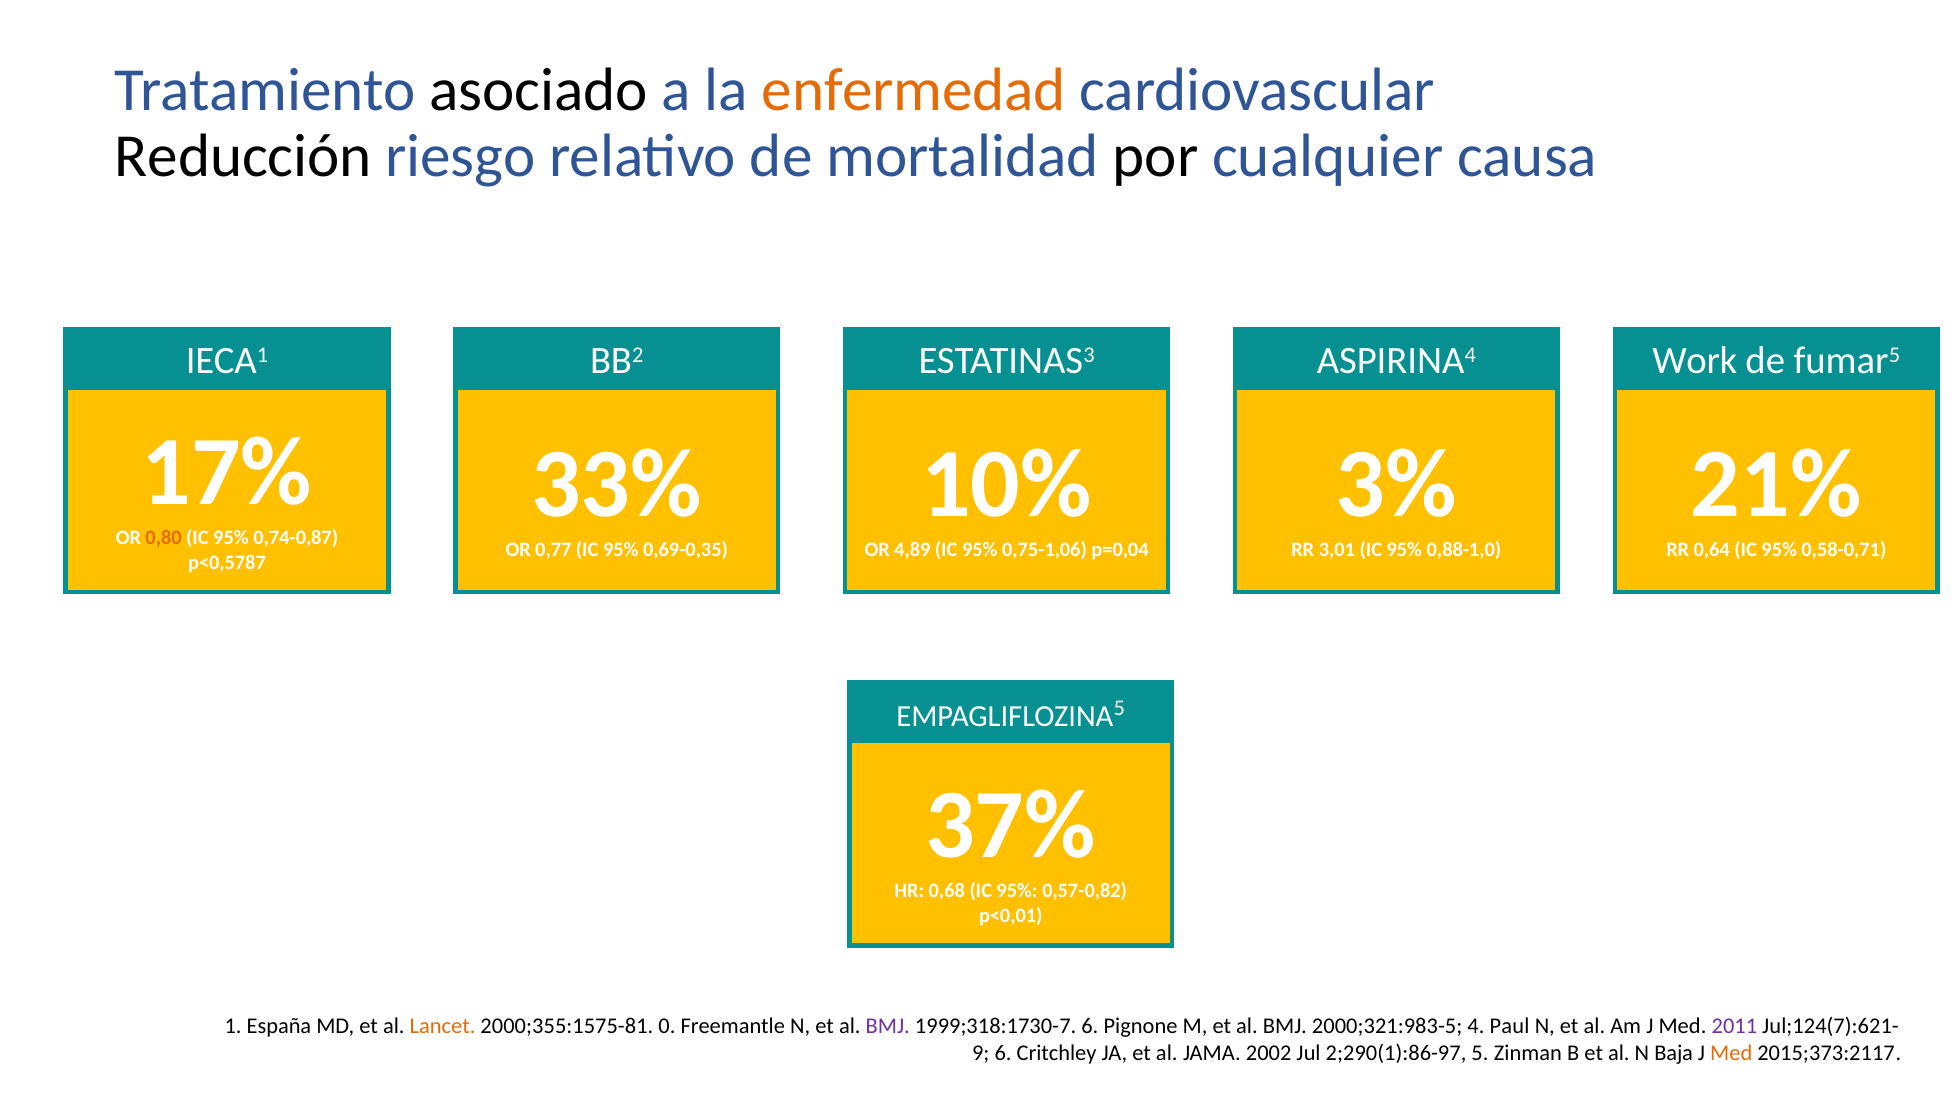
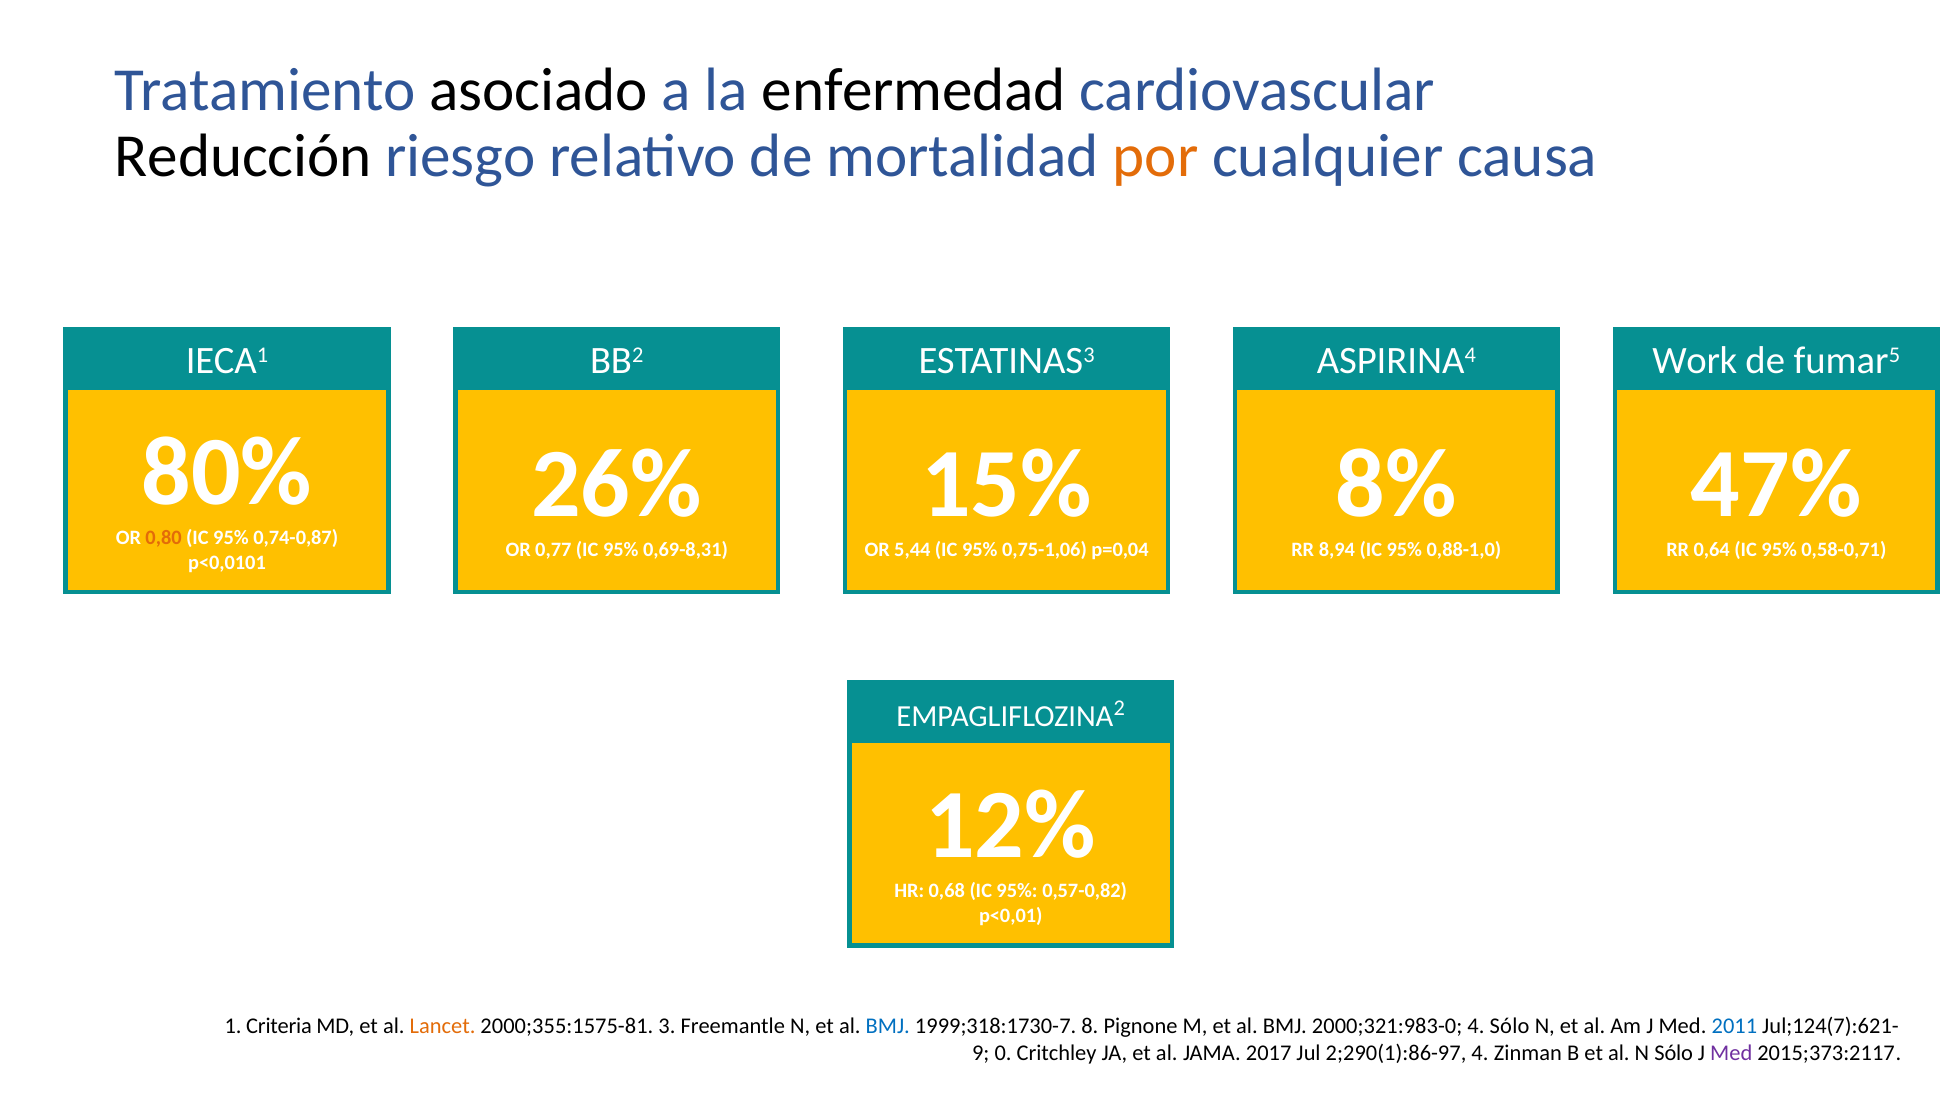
enfermedad colour: orange -> black
por colour: black -> orange
17%: 17% -> 80%
33%: 33% -> 26%
10%: 10% -> 15%
3%: 3% -> 8%
21%: 21% -> 47%
0,69-0,35: 0,69-0,35 -> 0,69-8,31
4,89: 4,89 -> 5,44
3,01: 3,01 -> 8,94
p<0,5787: p<0,5787 -> p<0,0101
5 at (1119, 708): 5 -> 2
37%: 37% -> 12%
España: España -> Criteria
0: 0 -> 3
BMJ at (888, 1026) colour: purple -> blue
1999;318:1730-7 6: 6 -> 8
2000;321:983-5: 2000;321:983-5 -> 2000;321:983-0
4 Paul: Paul -> Sólo
2011 colour: purple -> blue
6 at (1003, 1053): 6 -> 0
2002: 2002 -> 2017
2;290(1):86-97 5: 5 -> 4
N Baja: Baja -> Sólo
Med at (1731, 1053) colour: orange -> purple
